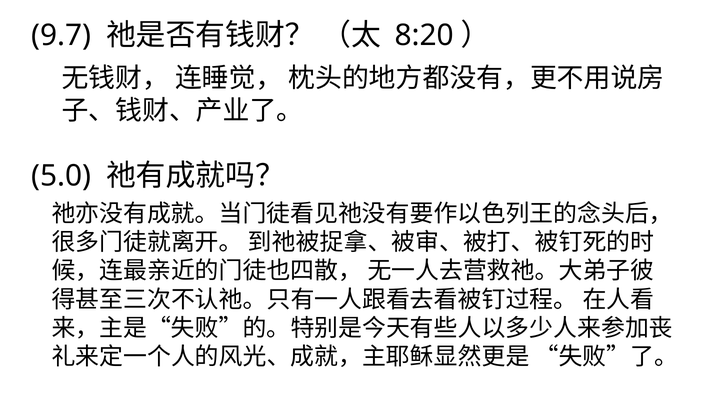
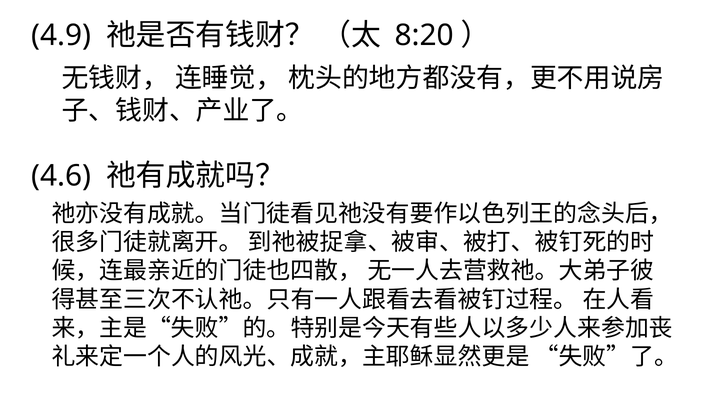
9.7: 9.7 -> 4.9
5.0: 5.0 -> 4.6
